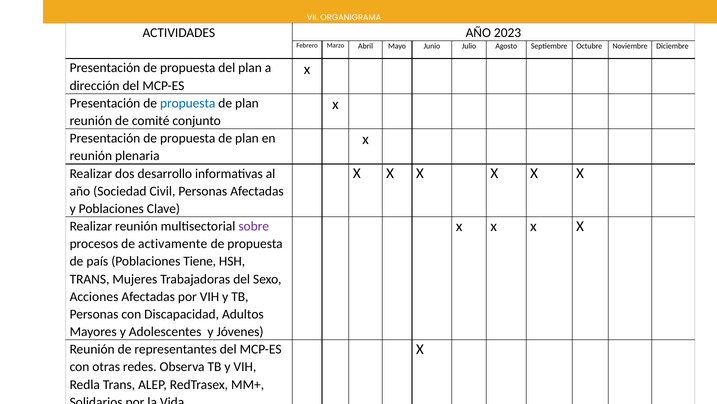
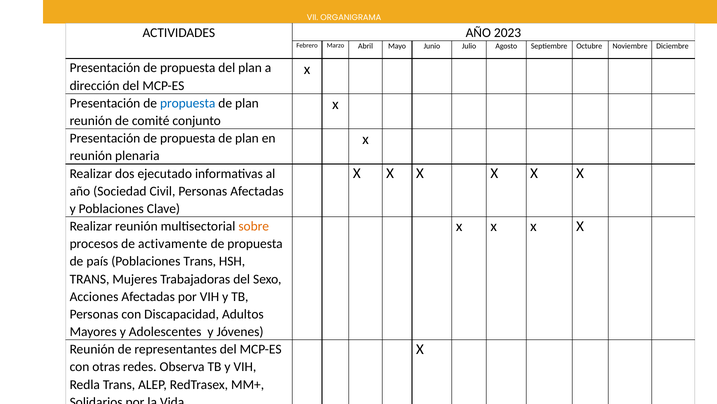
desarrollo: desarrollo -> ejecutado
sobre colour: purple -> orange
Poblaciones Tiene: Tiene -> Trans
